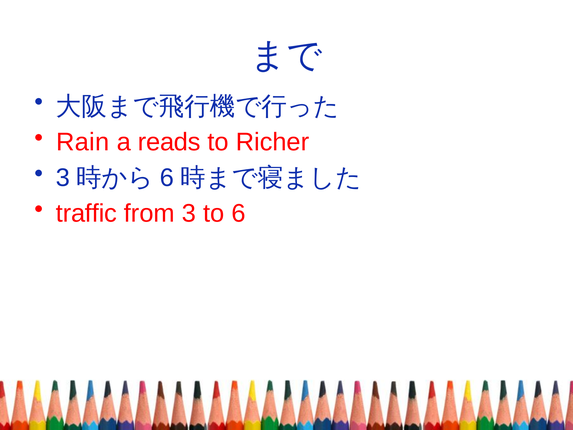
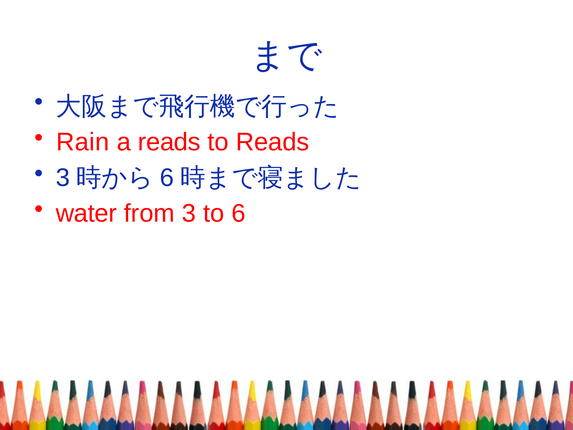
to Richer: Richer -> Reads
traffic: traffic -> water
